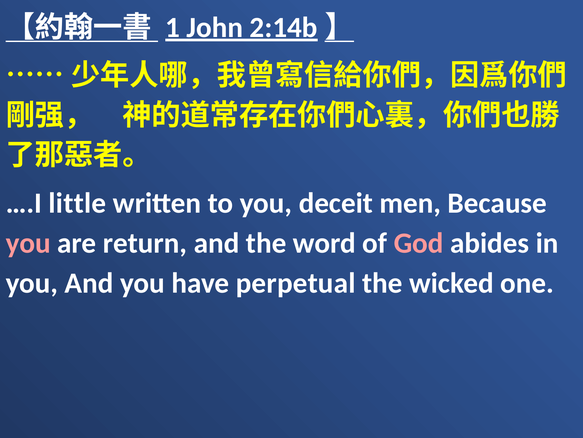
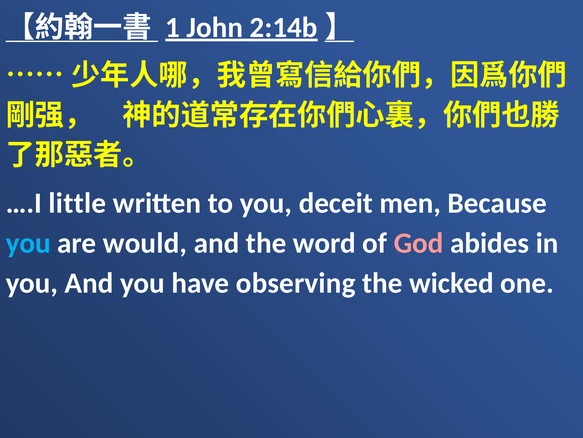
you at (28, 243) colour: pink -> light blue
return: return -> would
perpetual: perpetual -> observing
